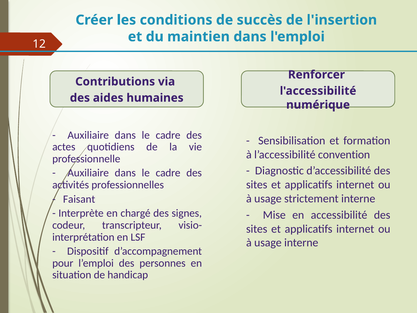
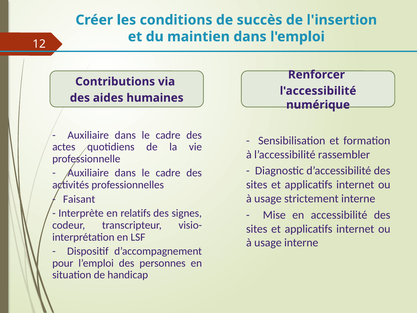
convention: convention -> rassembler
chargé: chargé -> relatifs
